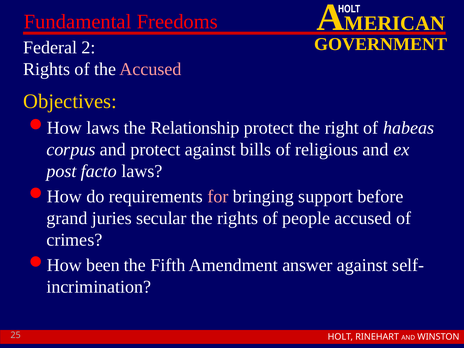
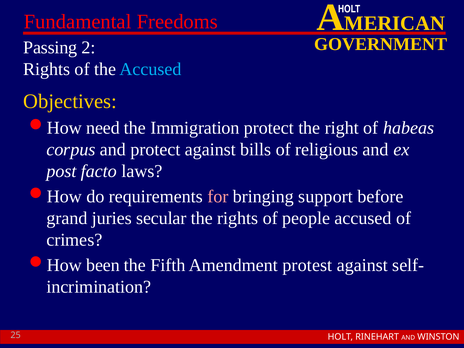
Federal: Federal -> Passing
Accused at (151, 69) colour: pink -> light blue
laws at (103, 128): laws -> need
Relationship: Relationship -> Immigration
answer: answer -> protest
